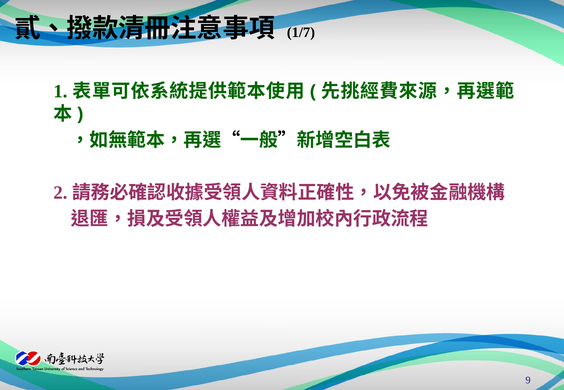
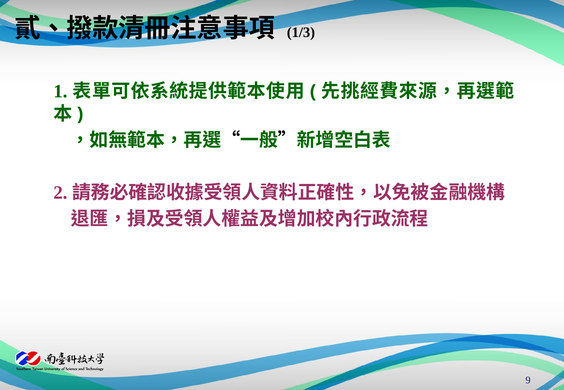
1/7: 1/7 -> 1/3
